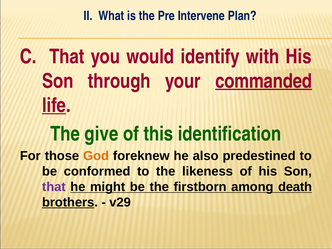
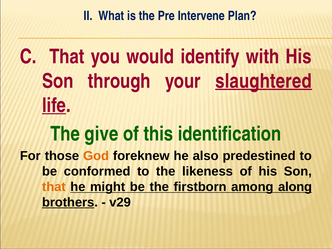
commanded: commanded -> slaughtered
that at (54, 187) colour: purple -> orange
death: death -> along
